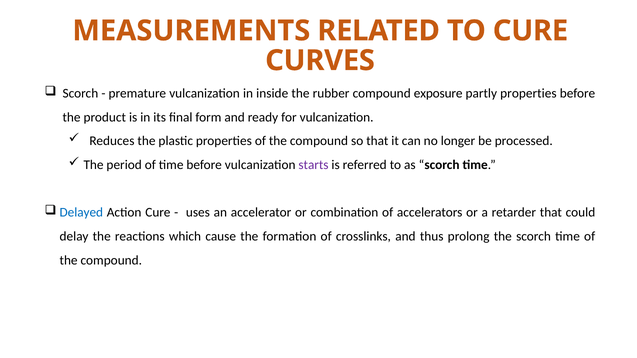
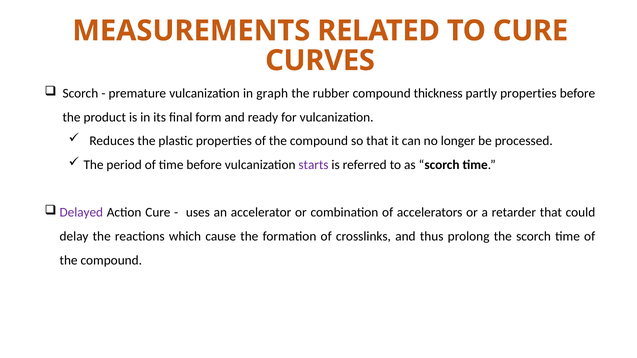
inside: inside -> graph
exposure: exposure -> thickness
Delayed colour: blue -> purple
